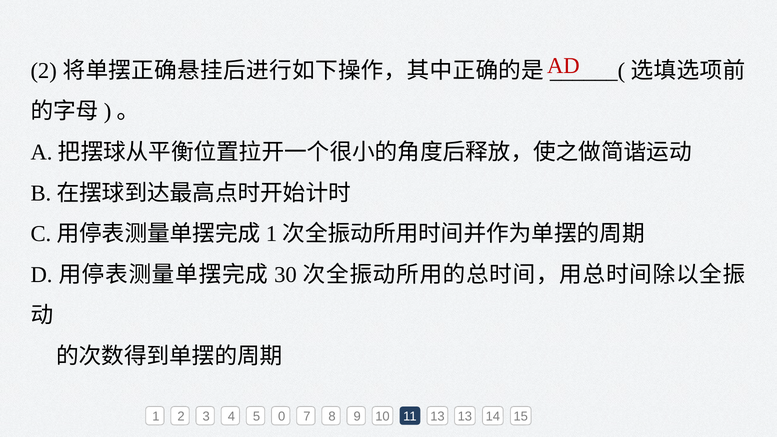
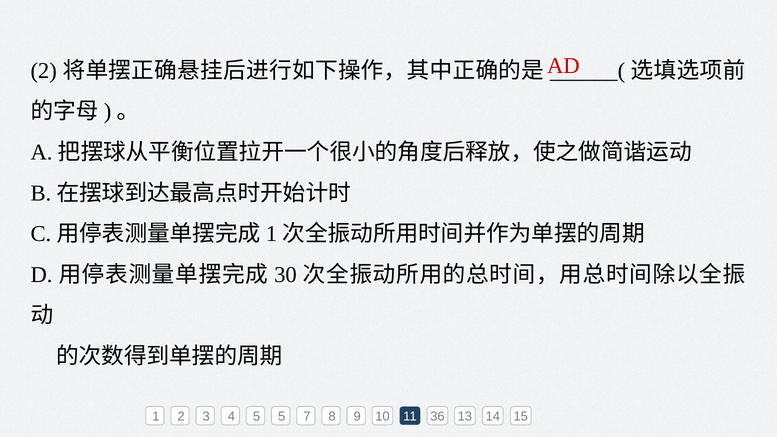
5 0: 0 -> 5
11 13: 13 -> 36
